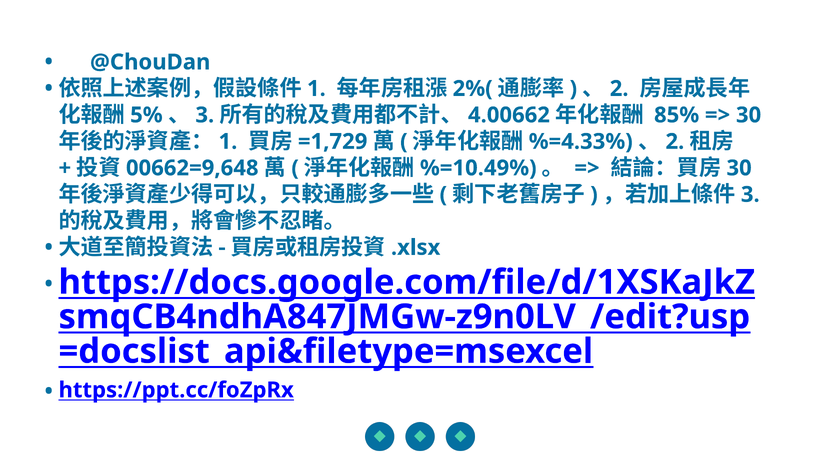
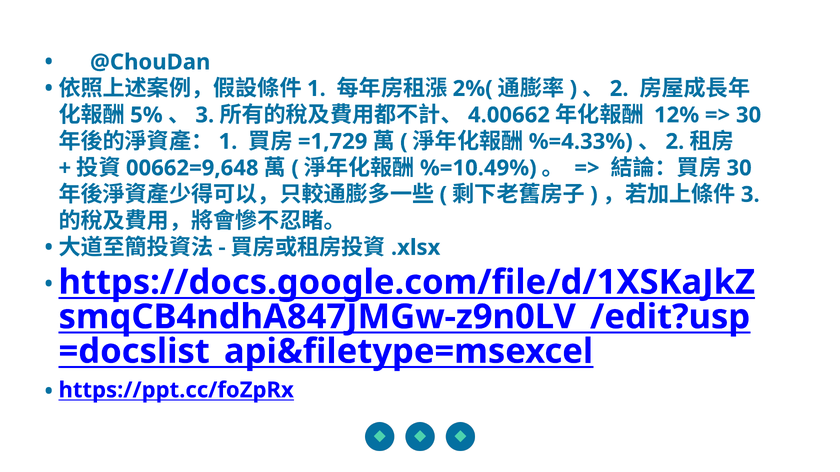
85%: 85% -> 12%
